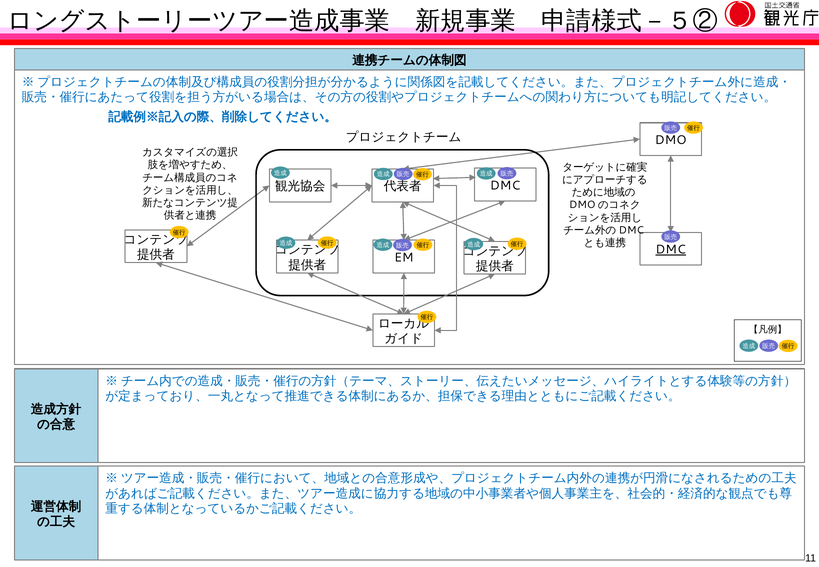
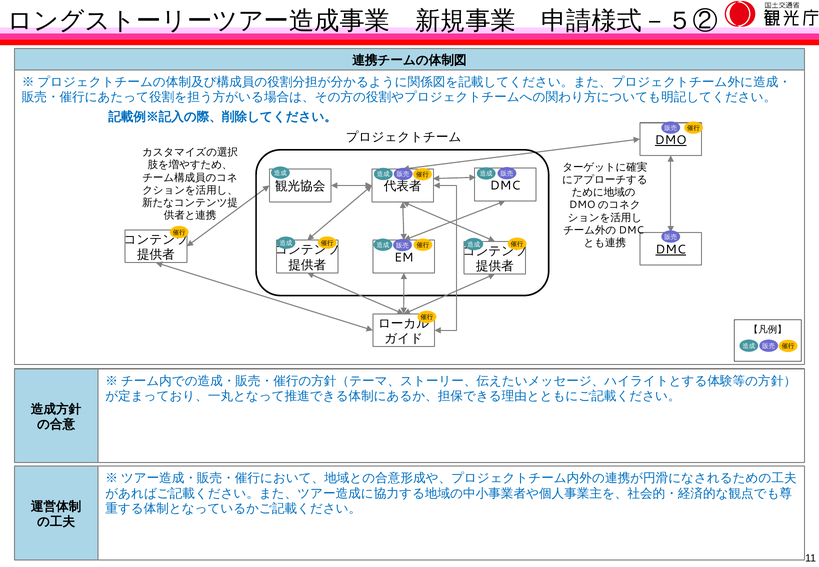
DMO underline: none -> present
